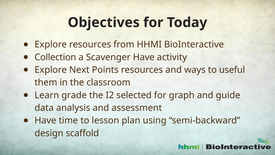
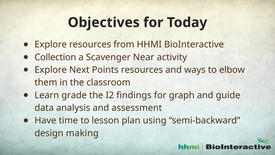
Scavenger Have: Have -> Near
useful: useful -> elbow
selected: selected -> findings
scaffold: scaffold -> making
